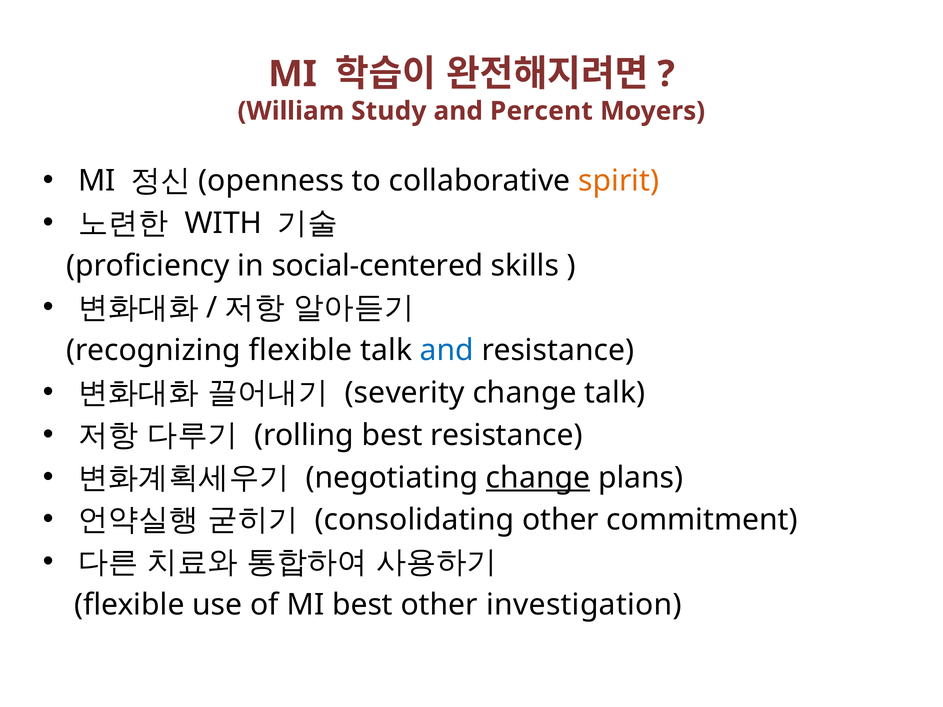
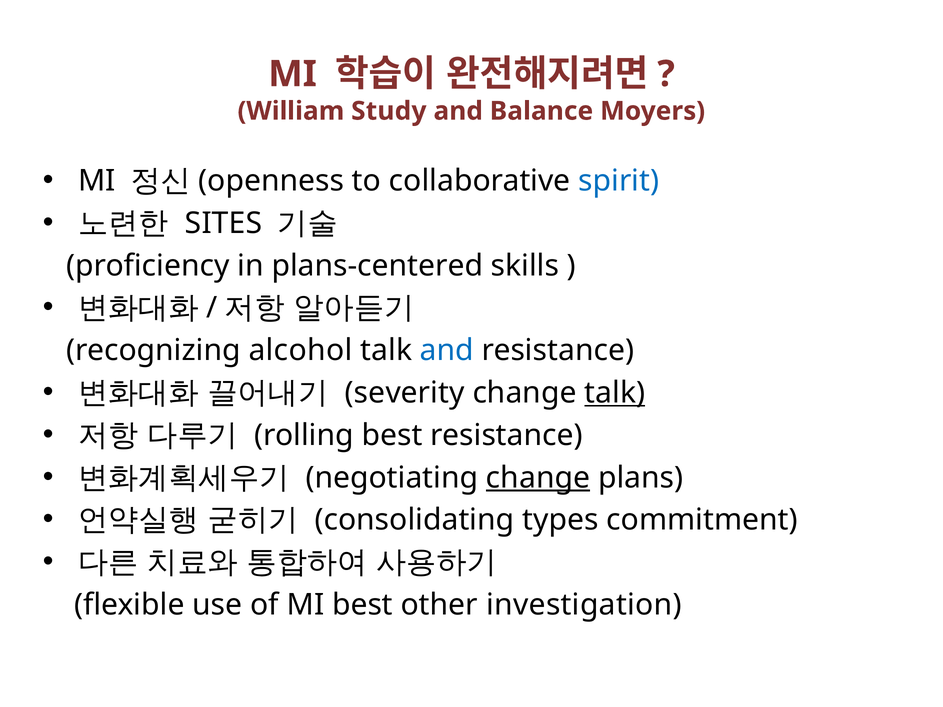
Percent: Percent -> Balance
spirit colour: orange -> blue
WITH: WITH -> SITES
social-centered: social-centered -> plans-centered
recognizing flexible: flexible -> alcohol
talk at (615, 393) underline: none -> present
consolidating other: other -> types
